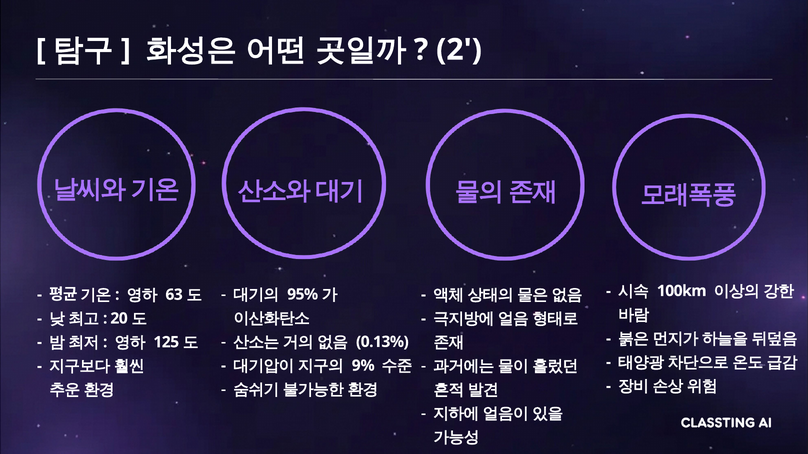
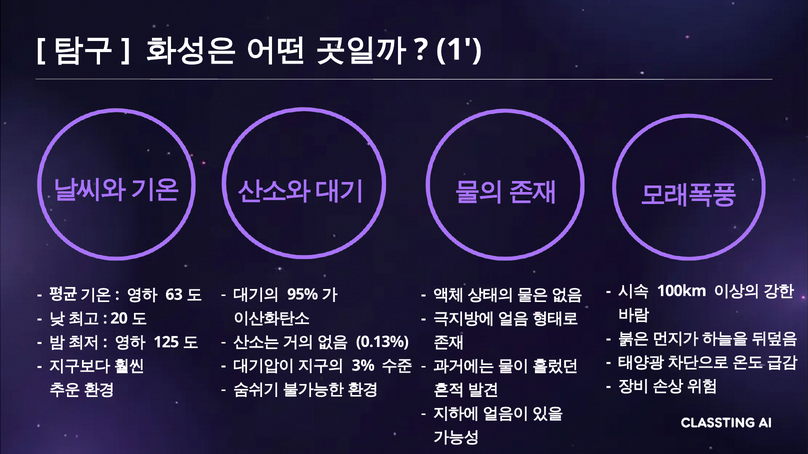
2: 2 -> 1
9%: 9% -> 3%
